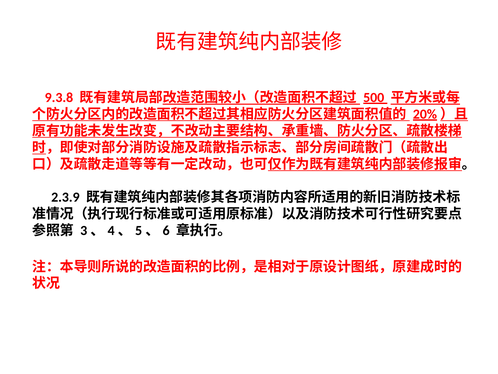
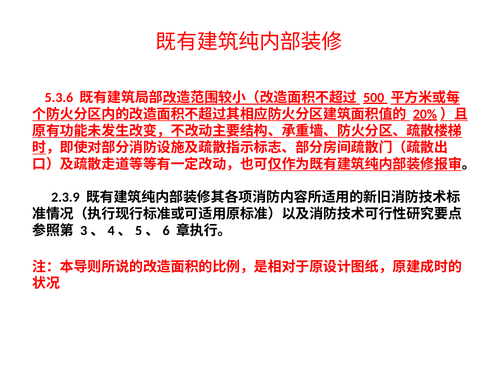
9.3.8: 9.3.8 -> 5.3.6
